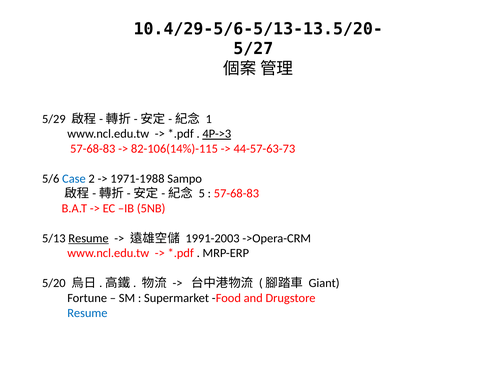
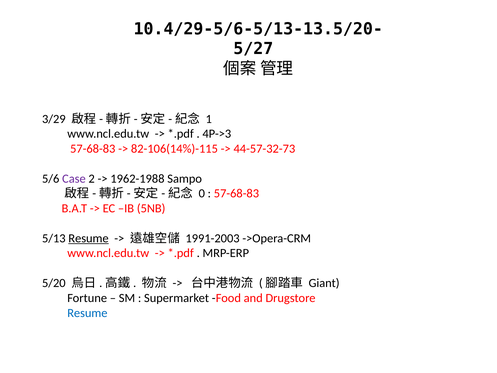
5/29: 5/29 -> 3/29
4P->3 underline: present -> none
44-57-63-73: 44-57-63-73 -> 44-57-32-73
Case colour: blue -> purple
1971-1988: 1971-1988 -> 1962-1988
5: 5 -> 0
